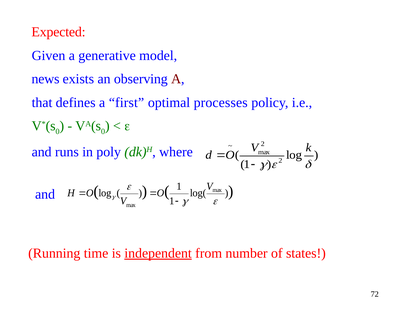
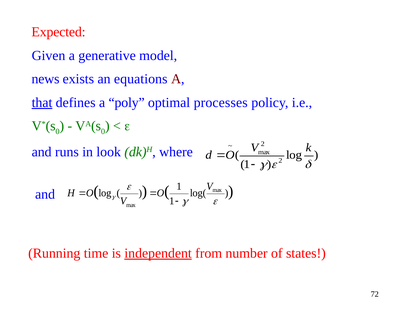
observing: observing -> equations
that underline: none -> present
first: first -> poly
poly: poly -> look
